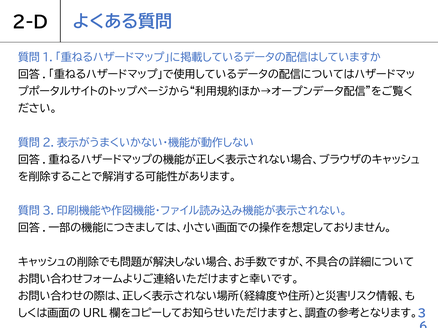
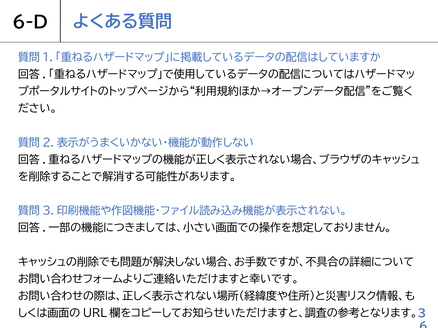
2-D: 2-D -> 6-D
